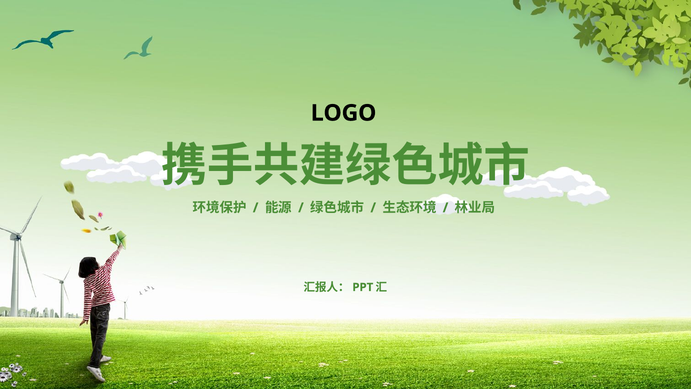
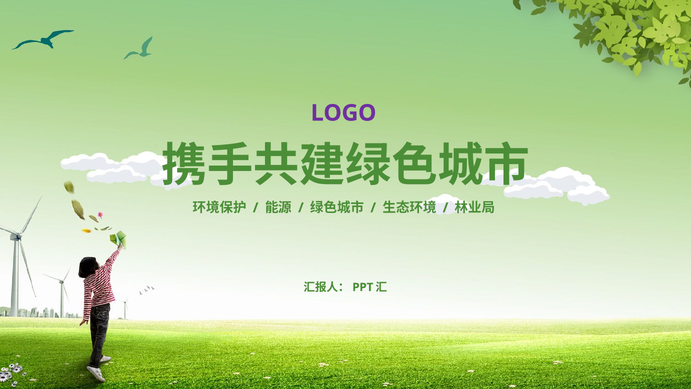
LOGO colour: black -> purple
